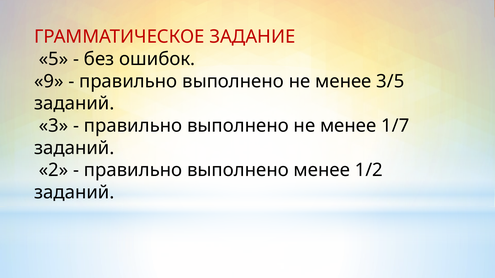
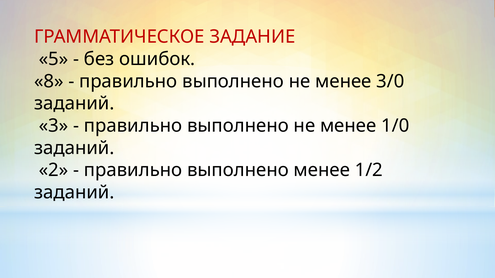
9: 9 -> 8
3/5: 3/5 -> 3/0
1/7: 1/7 -> 1/0
